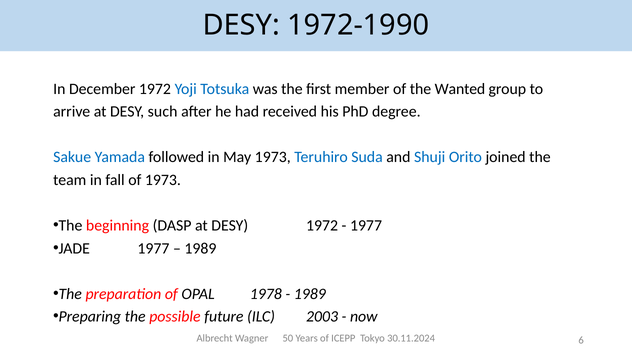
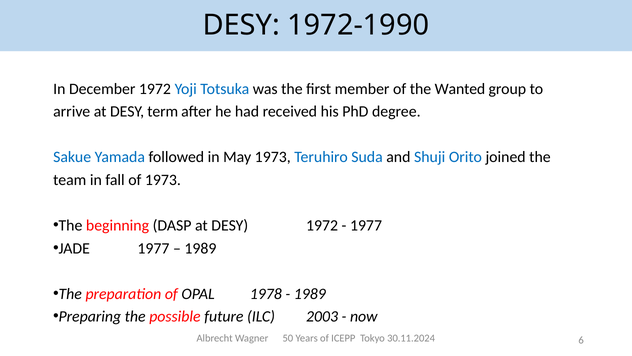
such: such -> term
